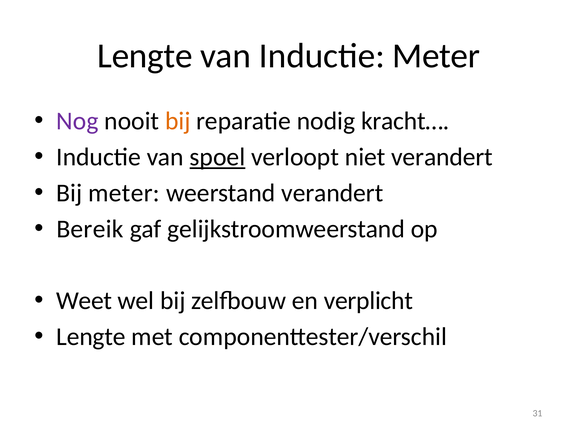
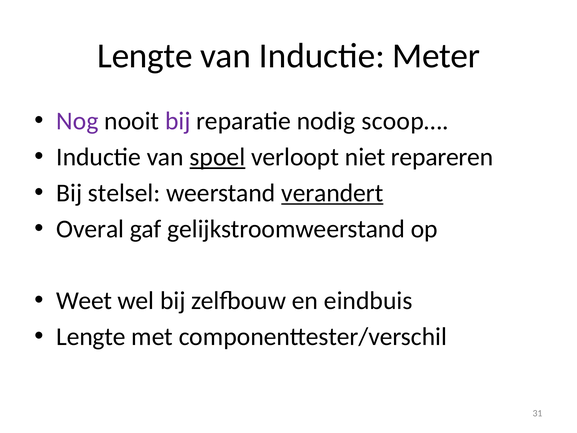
bij at (178, 121) colour: orange -> purple
kracht…: kracht… -> scoop…
niet verandert: verandert -> repareren
Bij meter: meter -> stelsel
verandert at (332, 193) underline: none -> present
Bereik: Bereik -> Overal
verplicht: verplicht -> eindbuis
